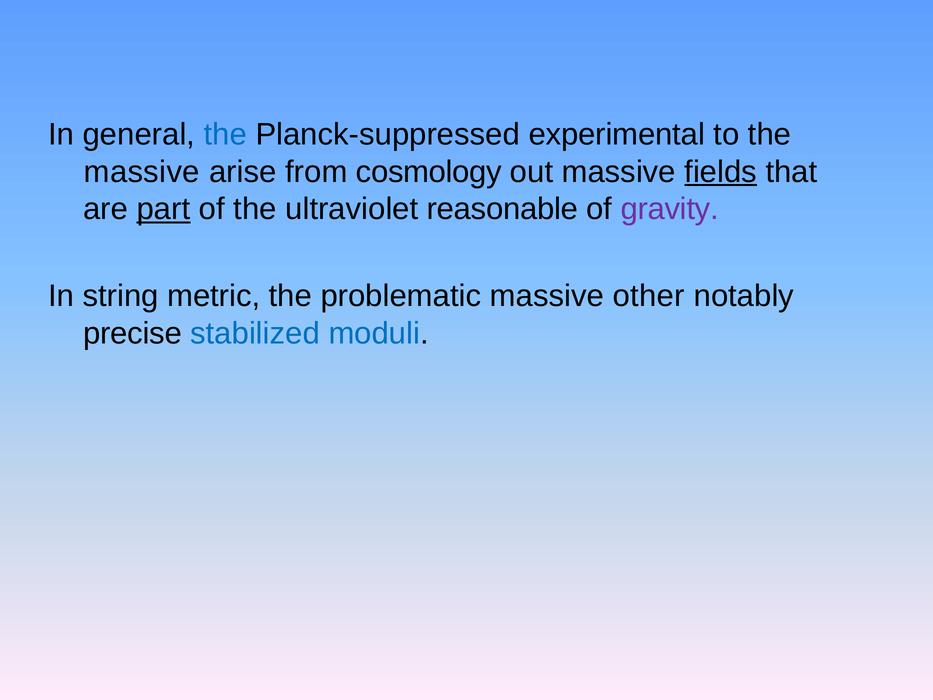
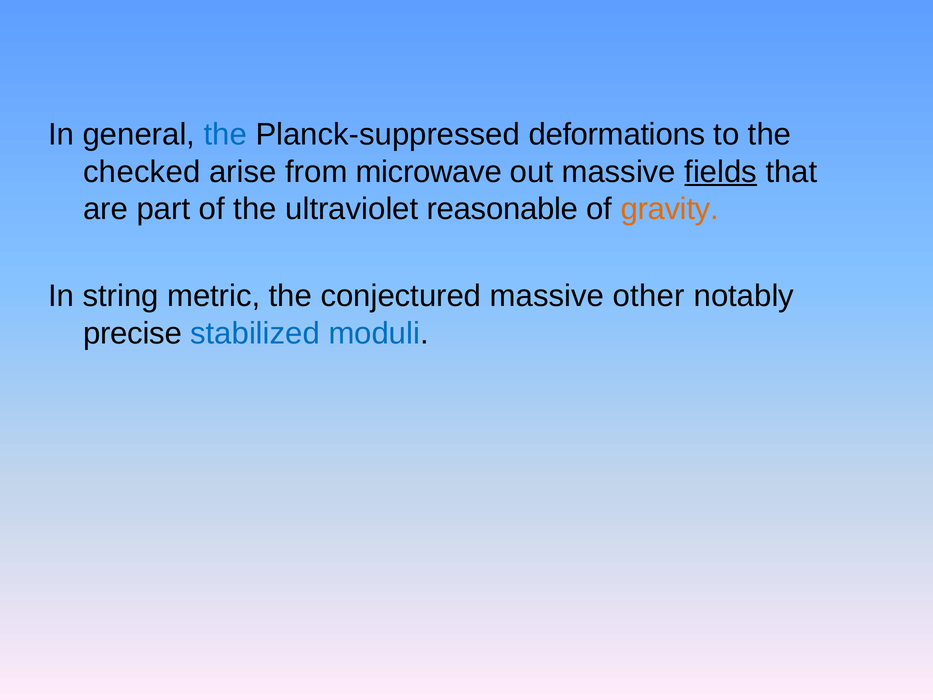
experimental: experimental -> deformations
massive at (142, 172): massive -> checked
cosmology: cosmology -> microwave
part underline: present -> none
gravity colour: purple -> orange
problematic: problematic -> conjectured
